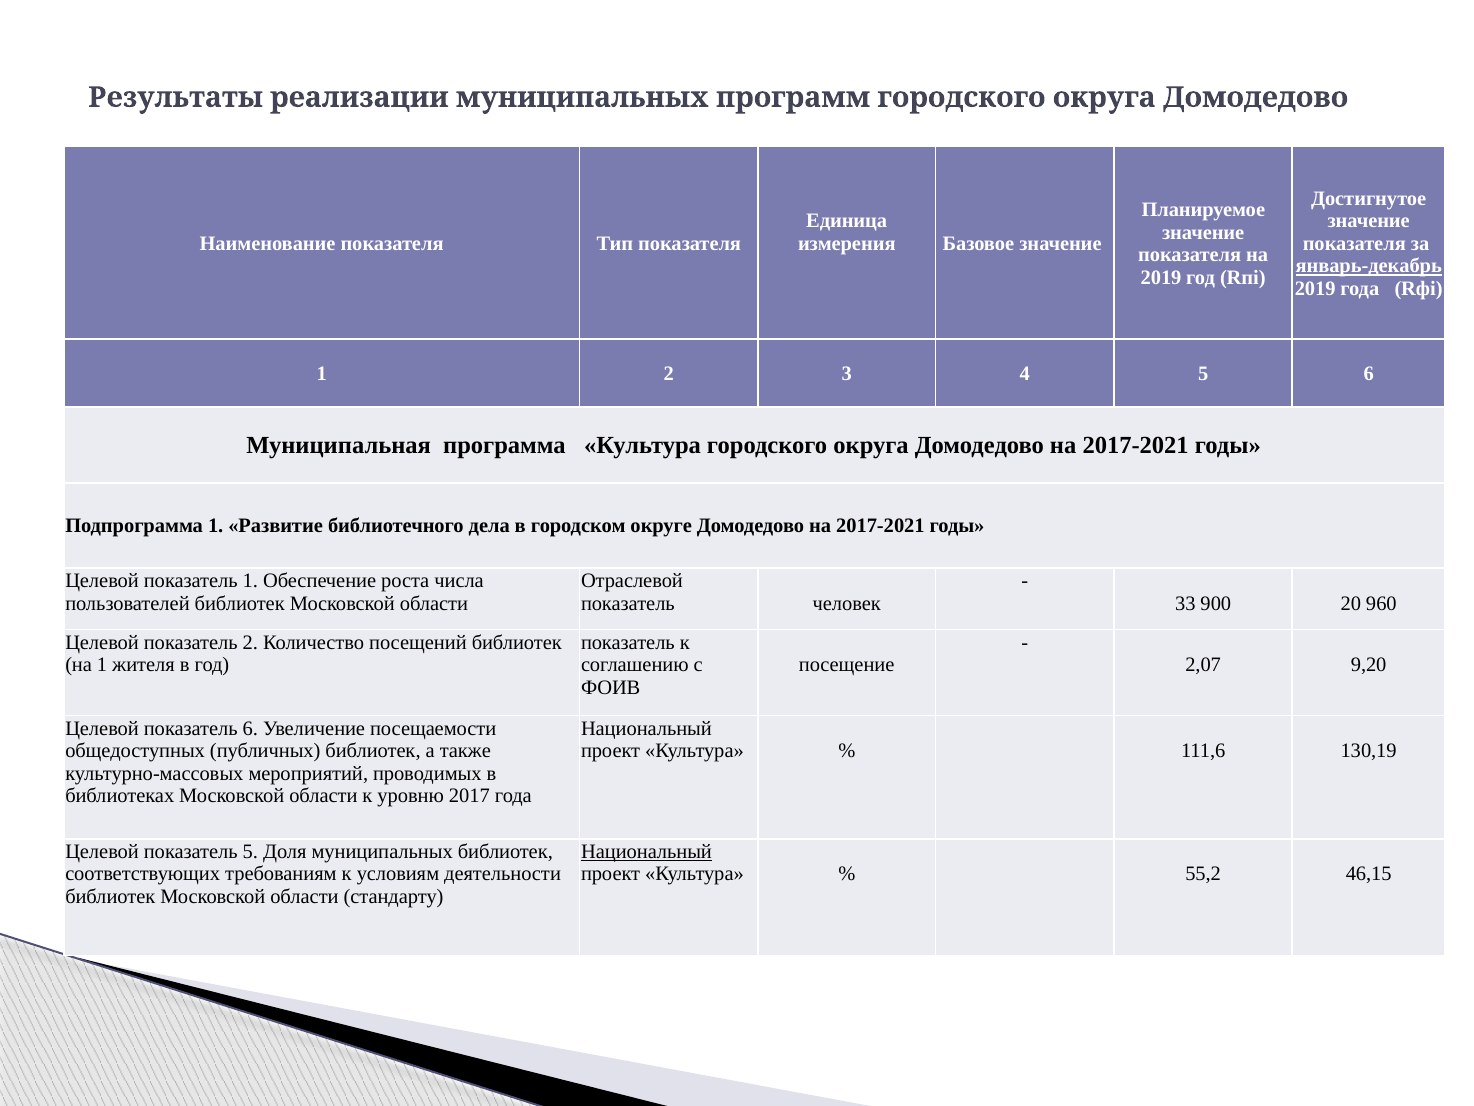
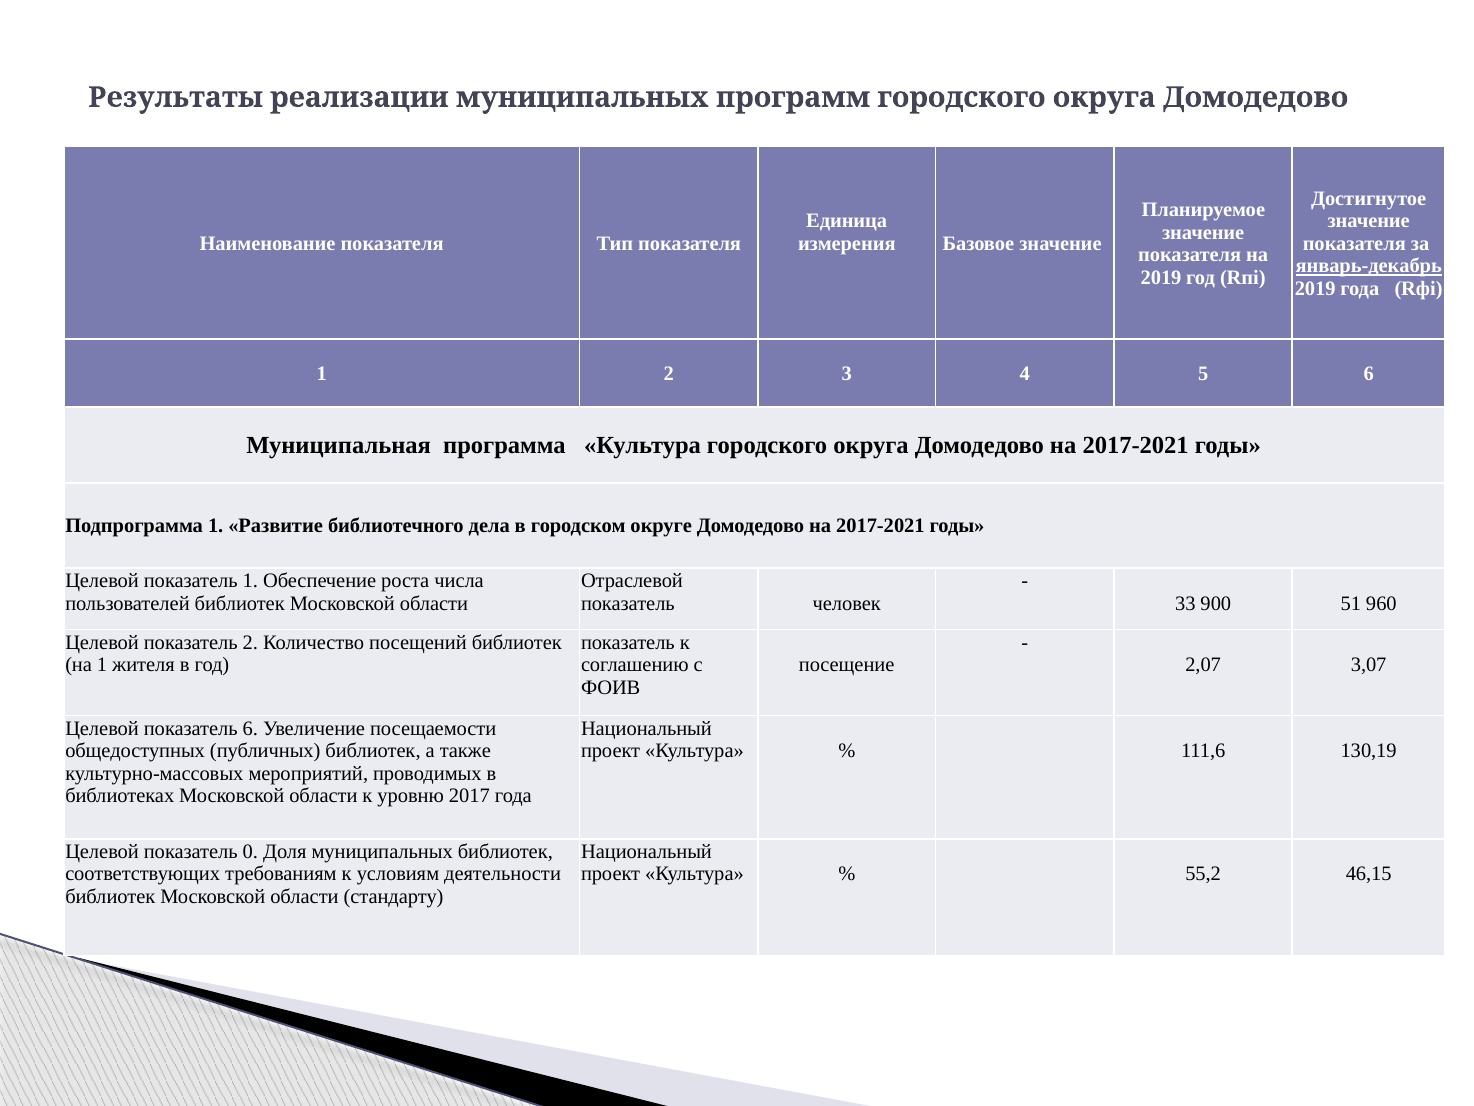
20: 20 -> 51
9,20: 9,20 -> 3,07
показатель 5: 5 -> 0
Национальный at (646, 851) underline: present -> none
